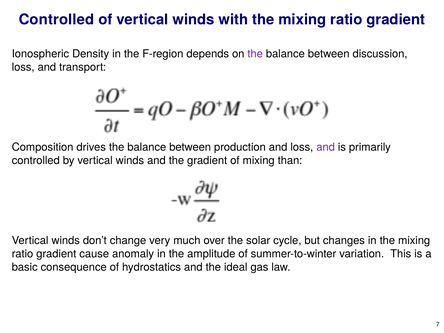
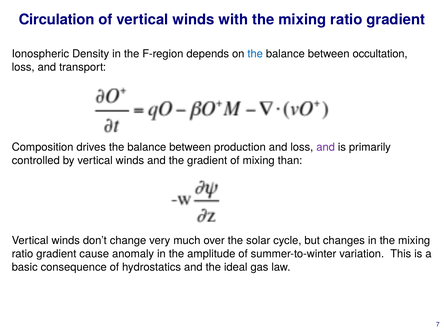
Controlled at (56, 20): Controlled -> Circulation
the at (255, 54) colour: purple -> blue
discussion: discussion -> occultation
